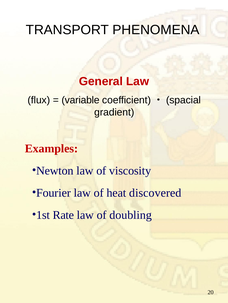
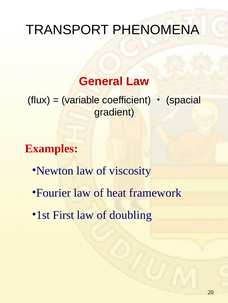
discovered: discovered -> framework
Rate: Rate -> First
